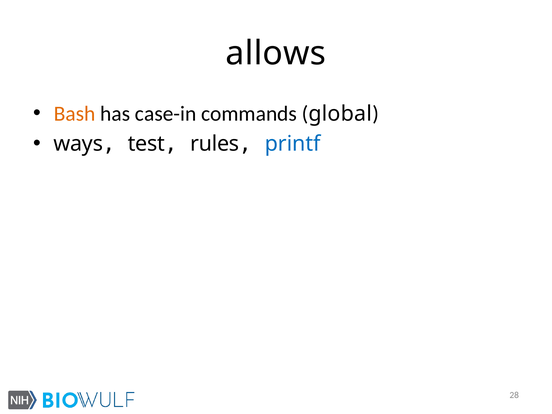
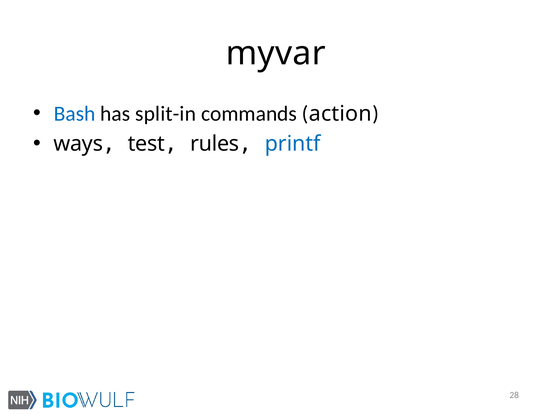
allows: allows -> myvar
Bash colour: orange -> blue
case-in: case-in -> split-in
global: global -> action
